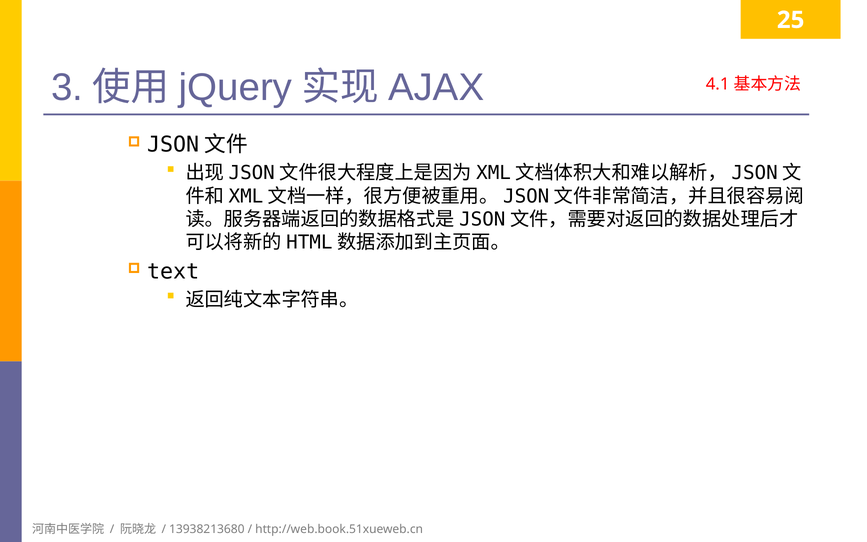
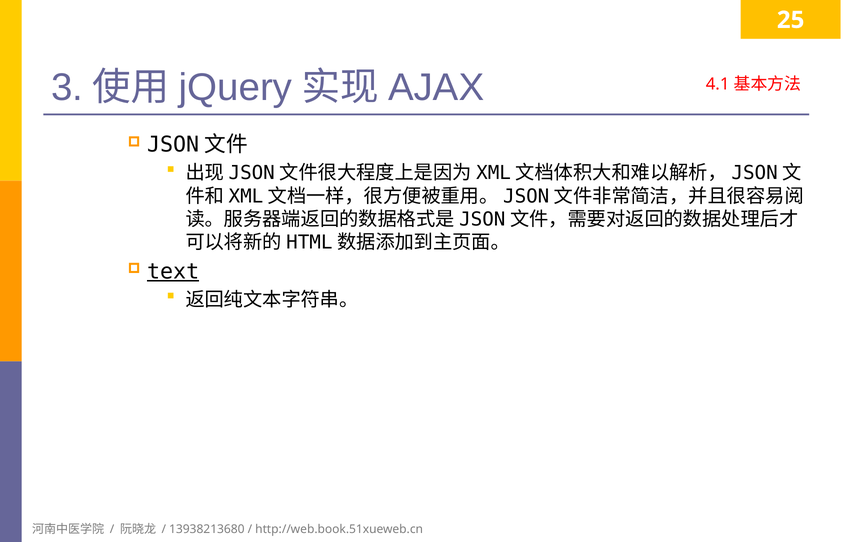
text underline: none -> present
